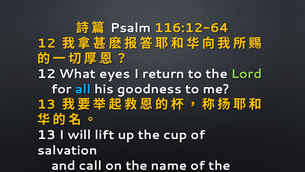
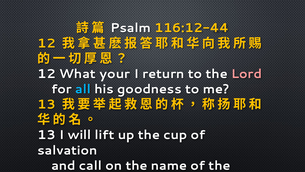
116:12-64: 116:12-64 -> 116:12-44
eyes: eyes -> your
Lord at (246, 74) colour: light green -> pink
